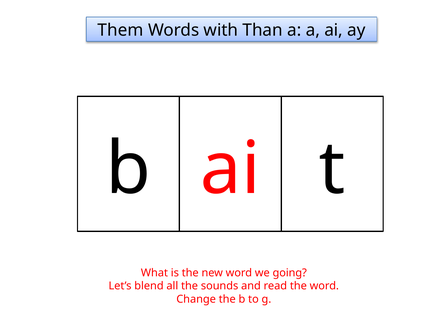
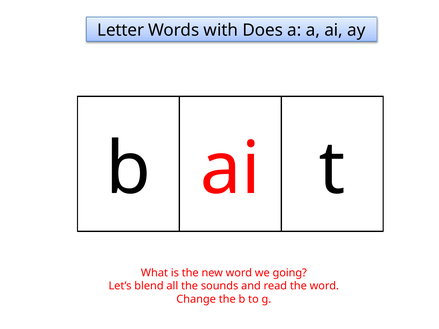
Them: Them -> Letter
Than: Than -> Does
